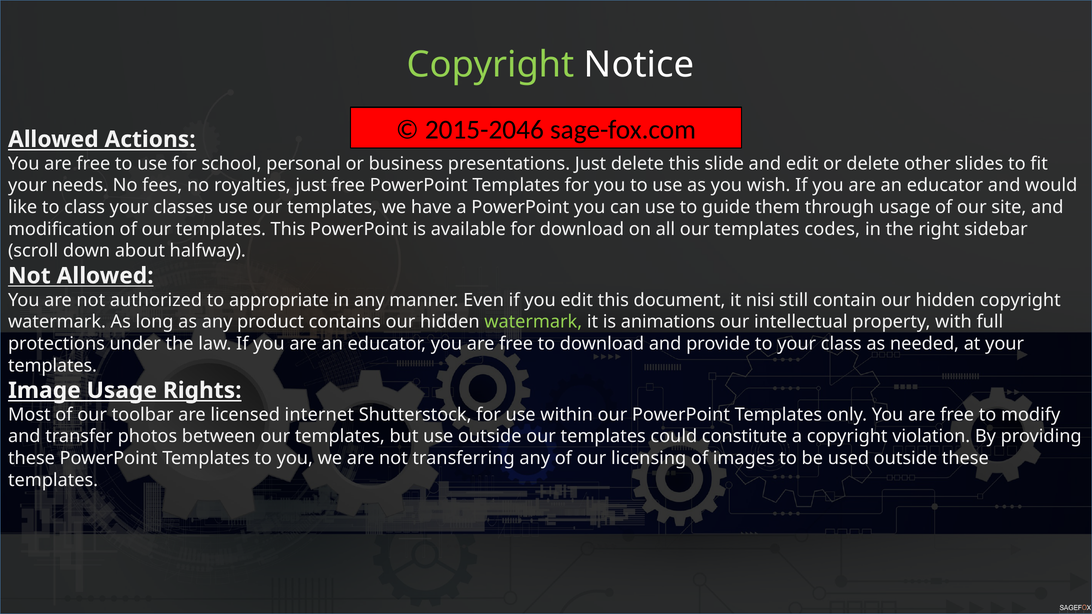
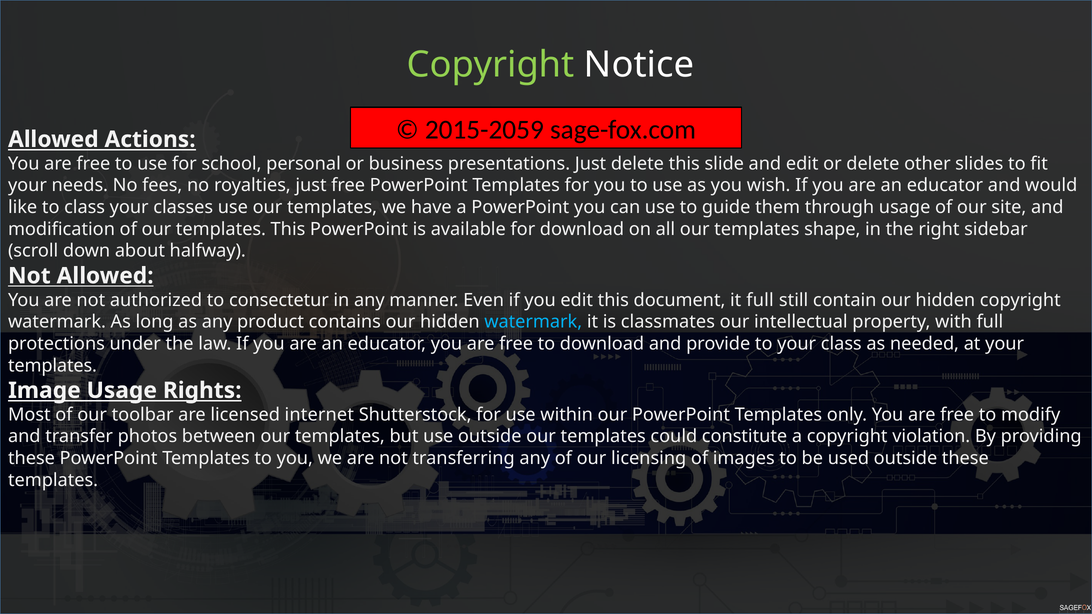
2015-2046: 2015-2046 -> 2015-2059
codes: codes -> shape
appropriate: appropriate -> consectetur
it nisi: nisi -> full
watermark at (533, 322) colour: light green -> light blue
animations: animations -> classmates
